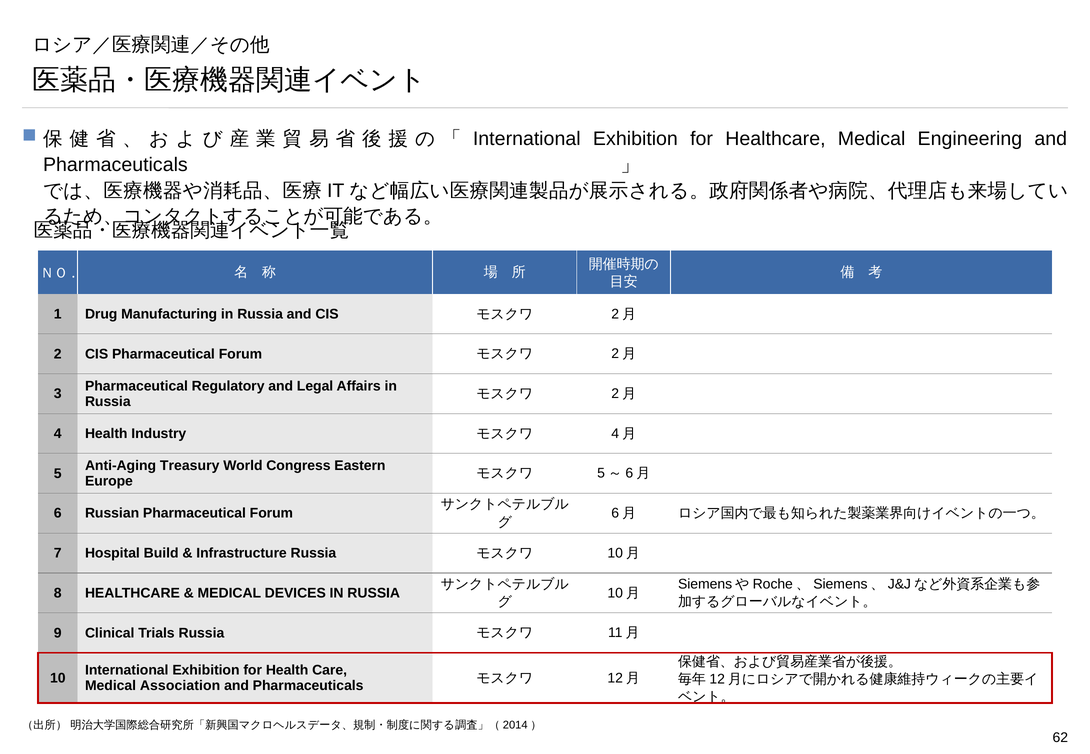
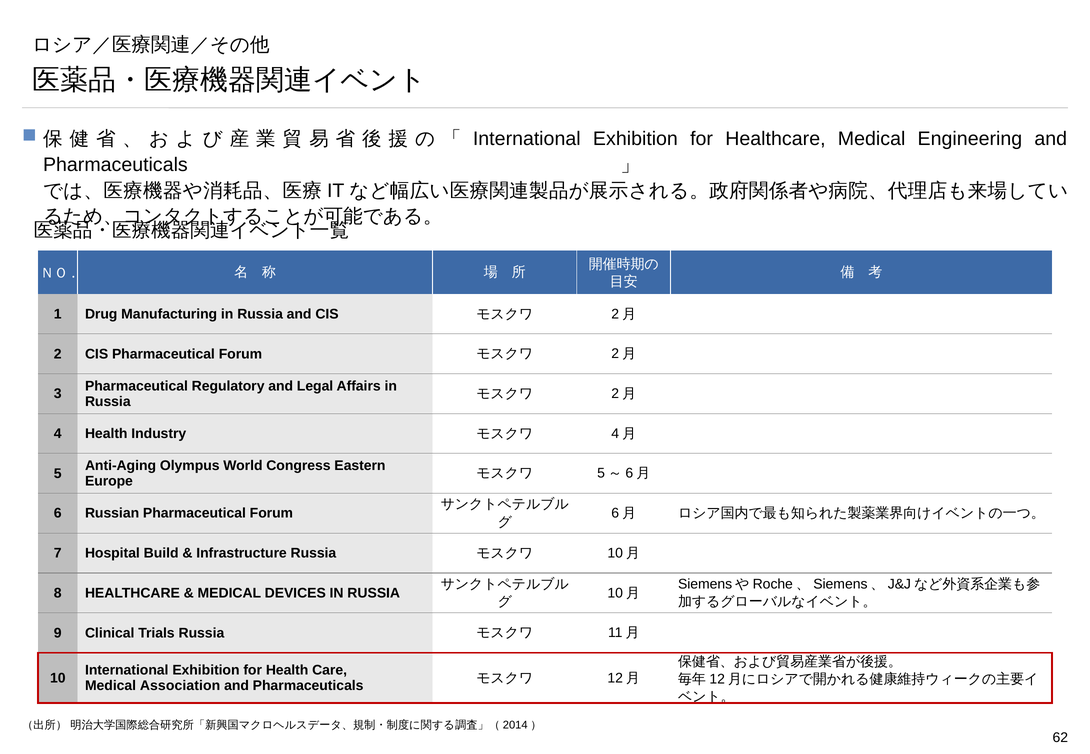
Treasury: Treasury -> Olympus
